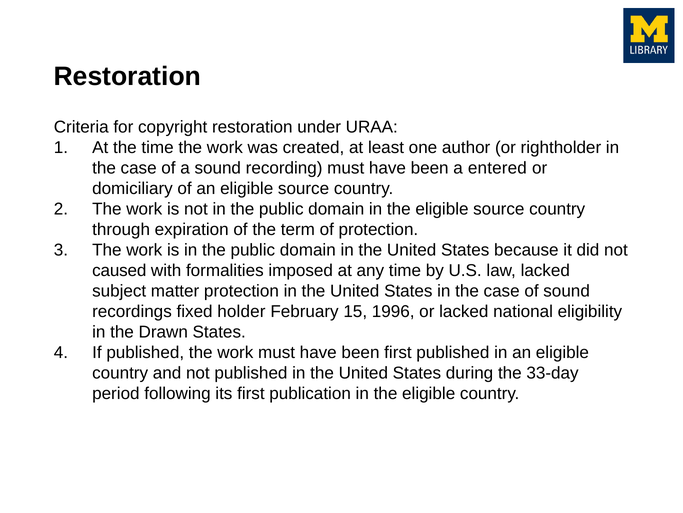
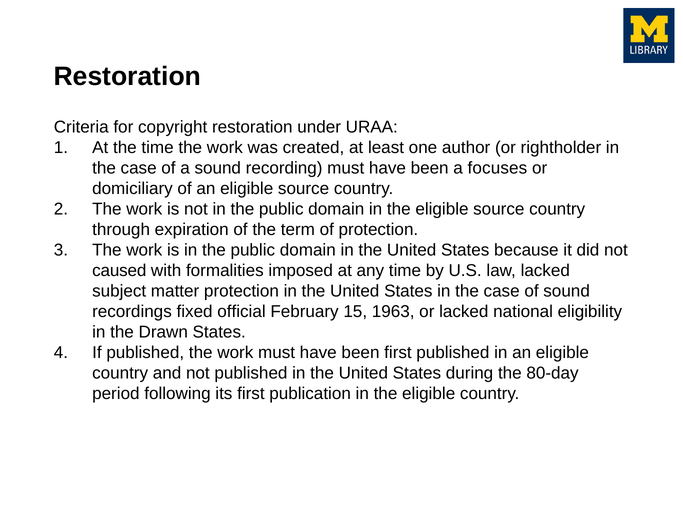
entered: entered -> focuses
holder: holder -> official
1996: 1996 -> 1963
33-day: 33-day -> 80-day
